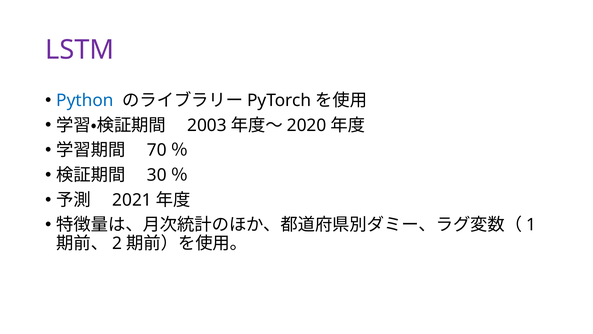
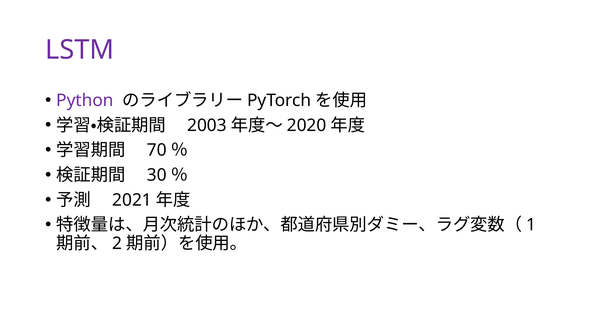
Python colour: blue -> purple
